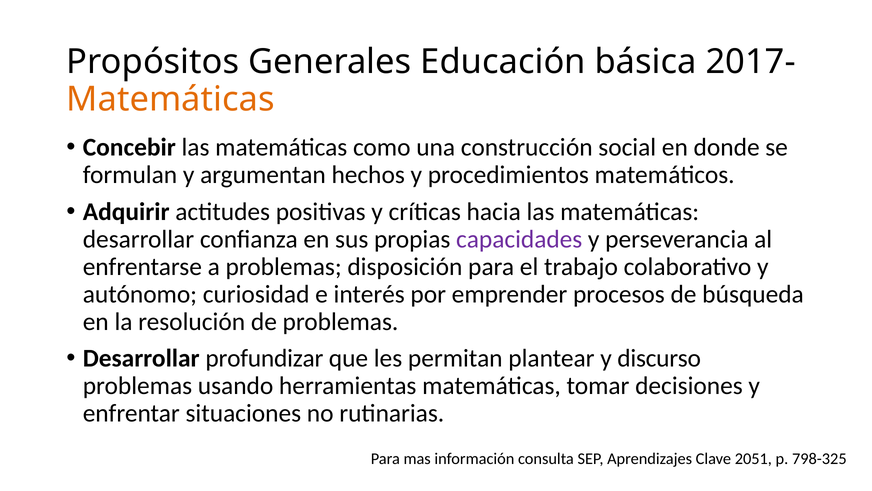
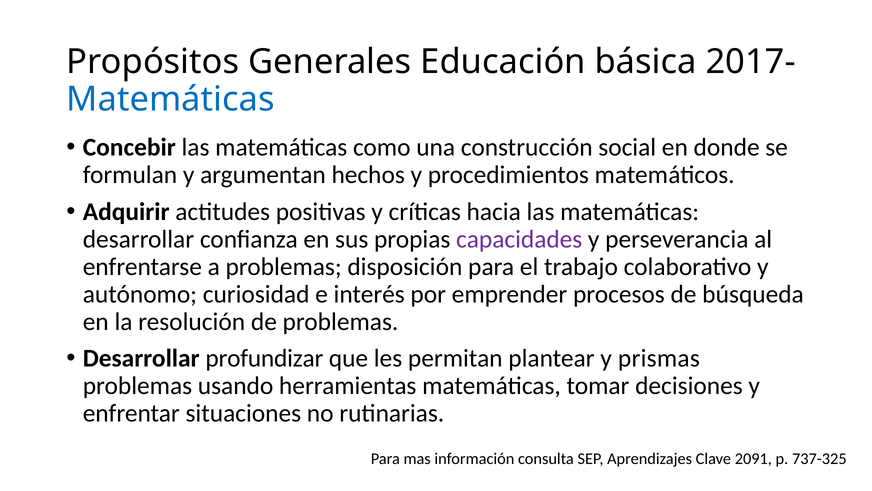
Matemáticas at (171, 99) colour: orange -> blue
discurso: discurso -> prismas
2051: 2051 -> 2091
798-325: 798-325 -> 737-325
